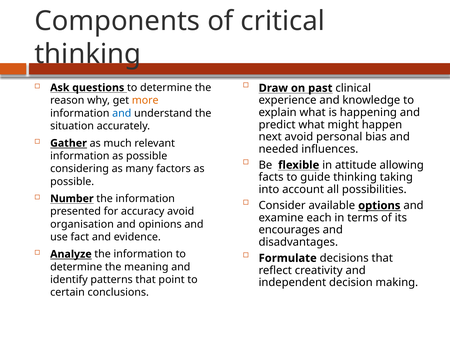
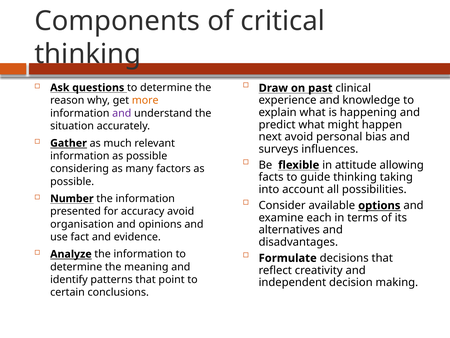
and at (122, 113) colour: blue -> purple
needed: needed -> surveys
encourages: encourages -> alternatives
